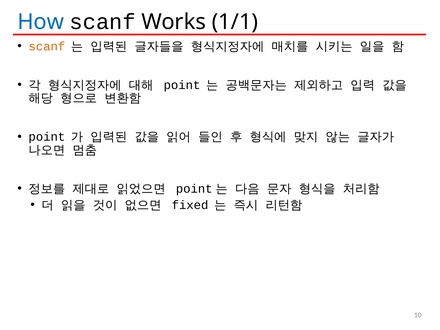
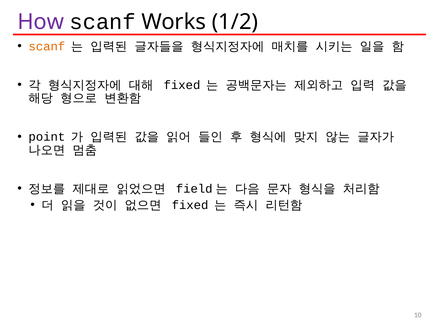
How colour: blue -> purple
1/1: 1/1 -> 1/2
point at (182, 85): point -> fixed
point at (194, 189): point -> field
